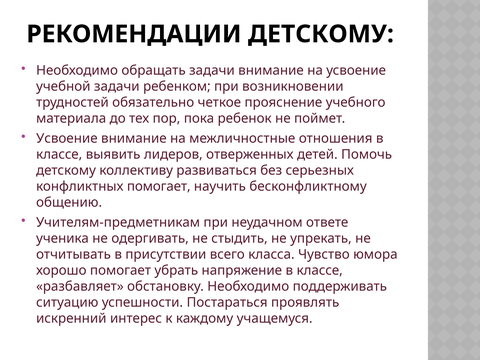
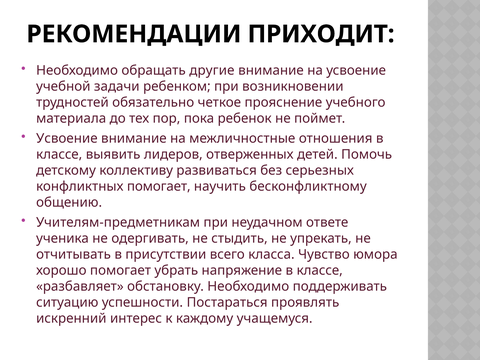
РЕКОМЕНДАЦИИ ДЕТСКОМУ: ДЕТСКОМУ -> ПРИХОДИТ
обращать задачи: задачи -> другие
